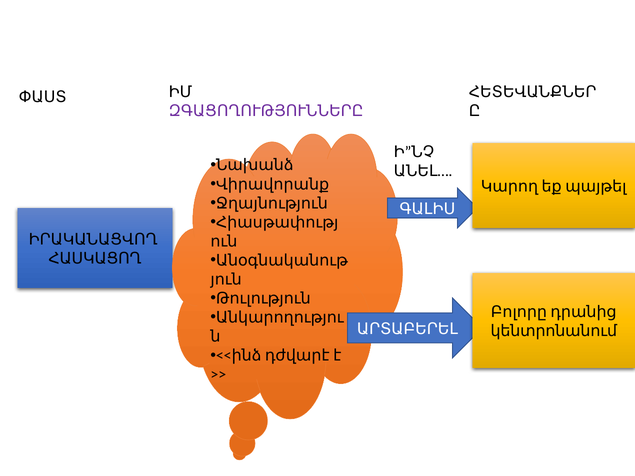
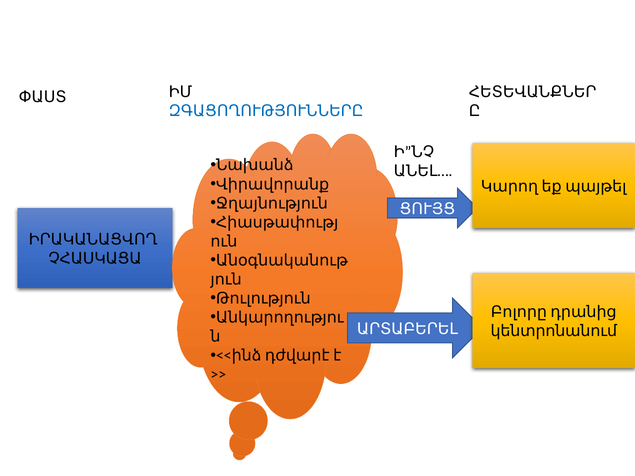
ԶԳԱՑՈՂՈՒԹՅՈՒՆՆԵՐԸ colour: purple -> blue
ԳԱԼԻՍ: ԳԱԼԻՍ -> ՑՈՒՅՑ
ՀԱՍԿԱՑՈՂ: ՀԱՍԿԱՑՈՂ -> ՉՀԱՍԿԱՑԱ
